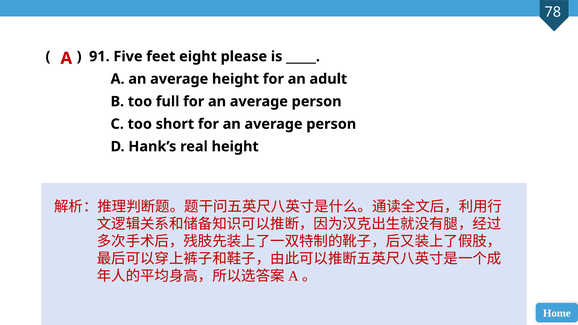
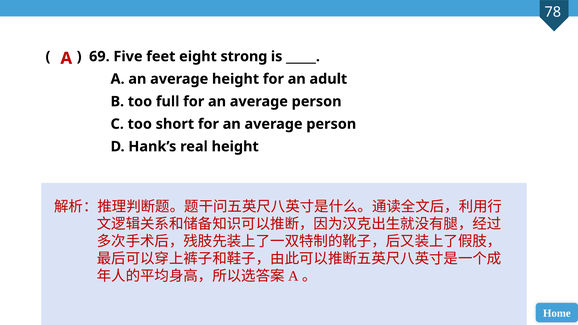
91: 91 -> 69
please: please -> strong
